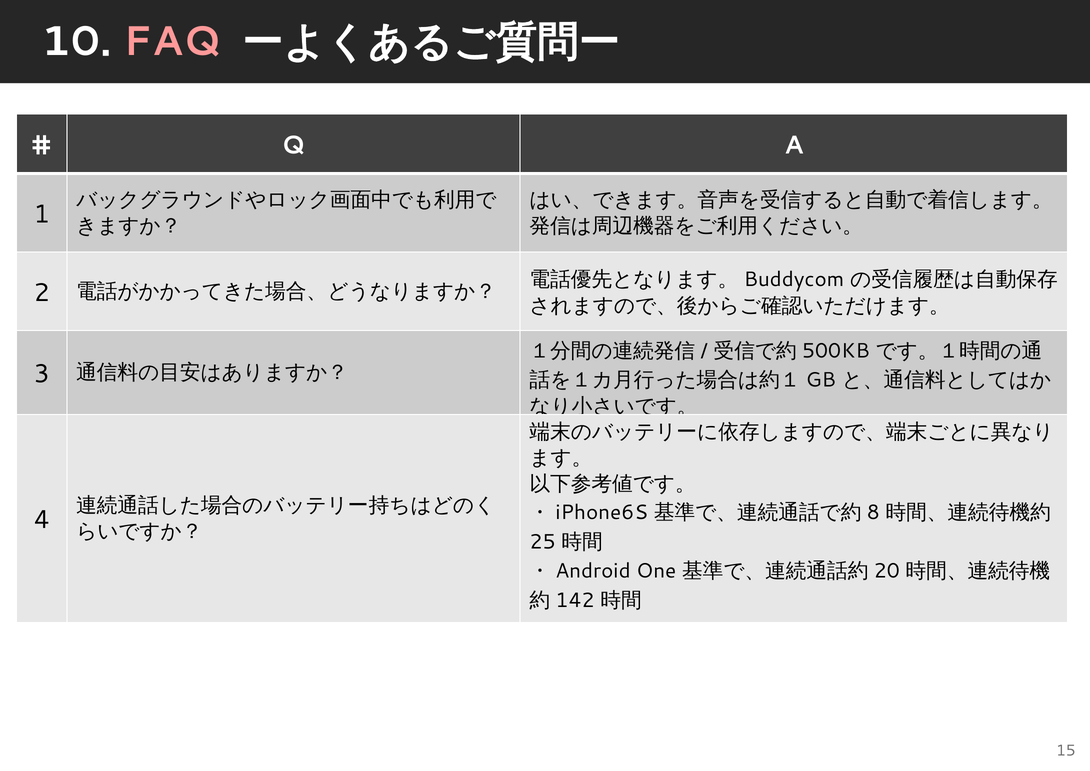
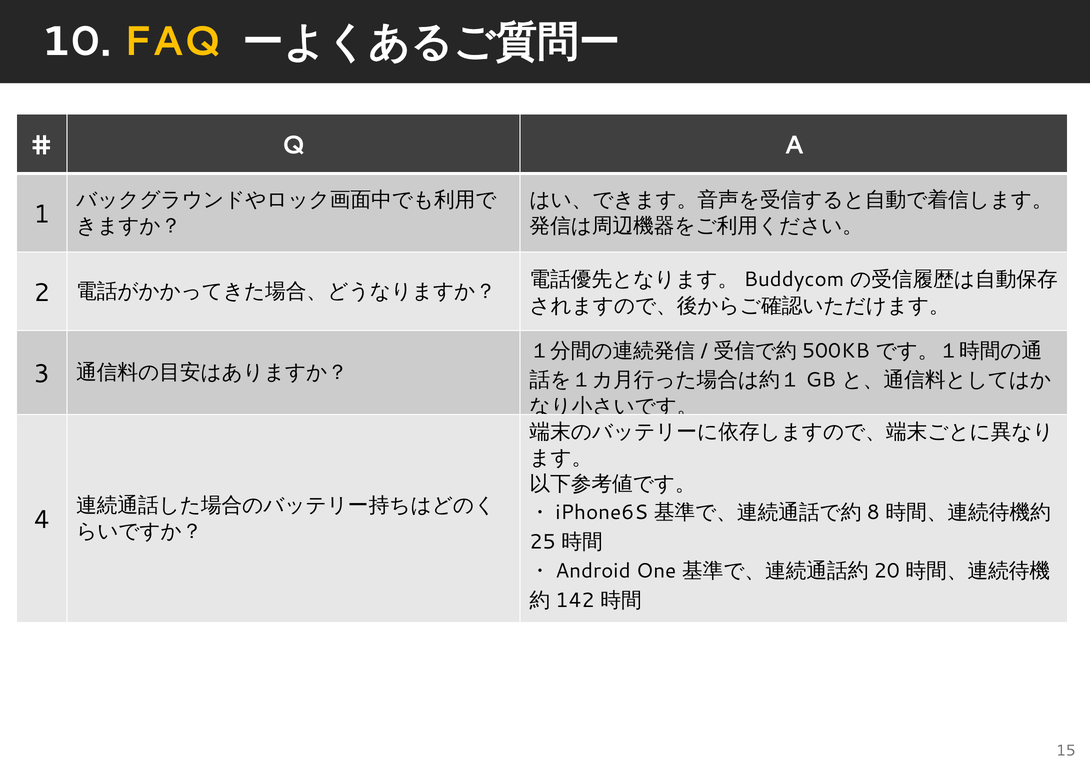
FAQ colour: pink -> yellow
